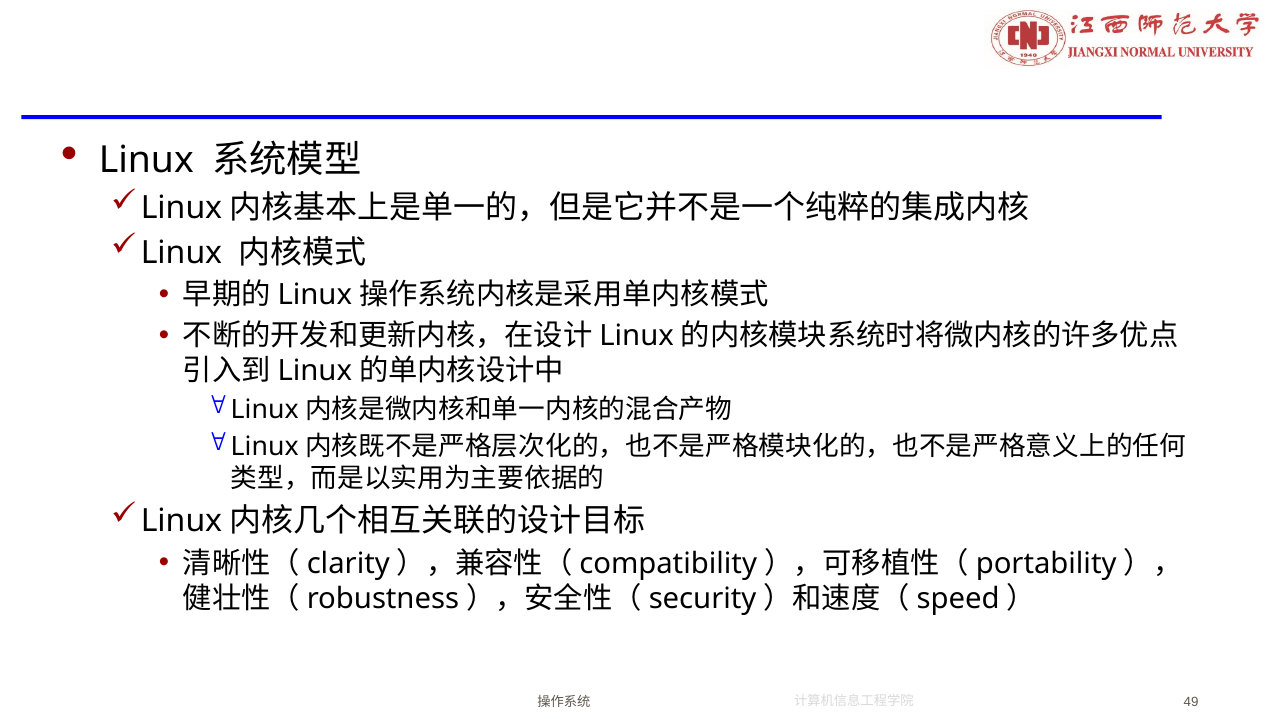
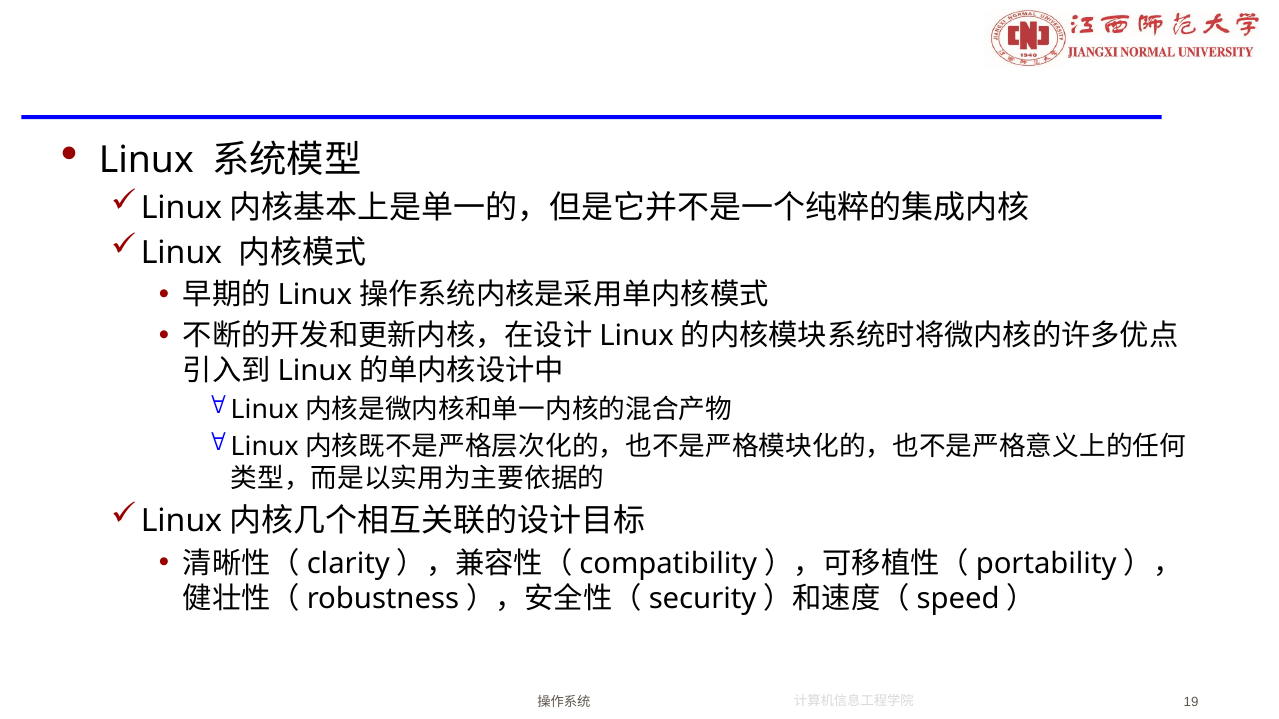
49: 49 -> 19
